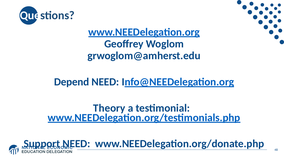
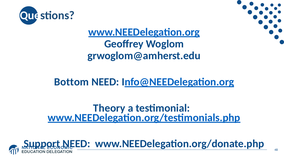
Depend: Depend -> Bottom
